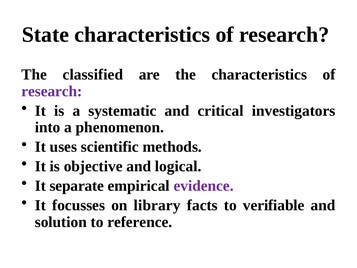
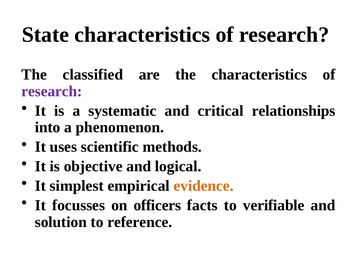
investigators: investigators -> relationships
separate: separate -> simplest
evidence colour: purple -> orange
library: library -> officers
